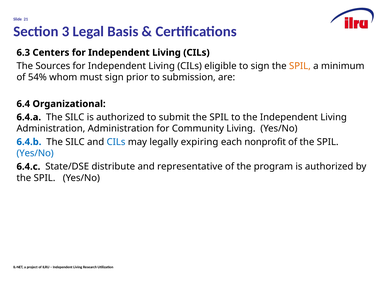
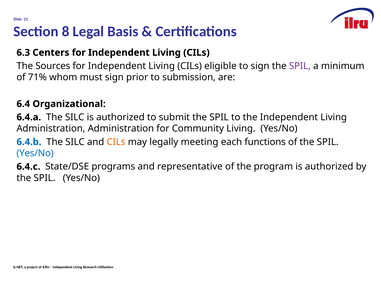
3: 3 -> 8
SPIL at (300, 66) colour: orange -> purple
54%: 54% -> 71%
CILs at (116, 142) colour: blue -> orange
expiring: expiring -> meeting
nonprofit: nonprofit -> functions
distribute: distribute -> programs
